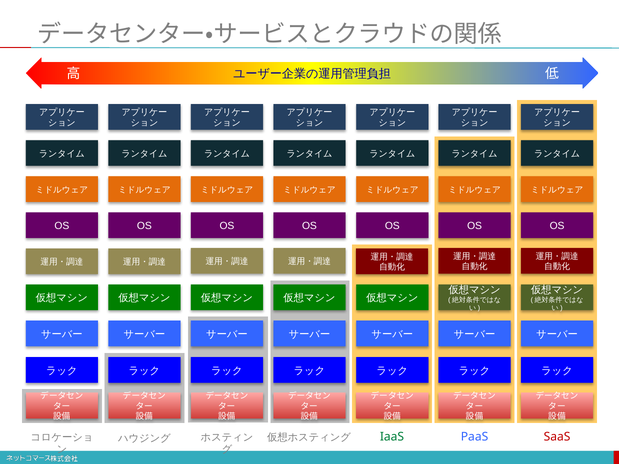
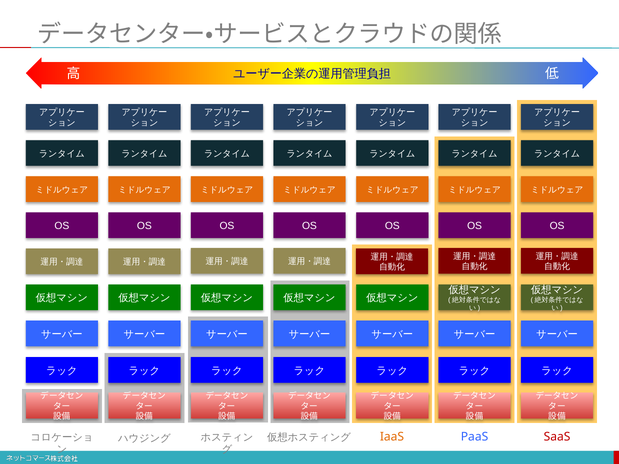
IaaS colour: green -> orange
